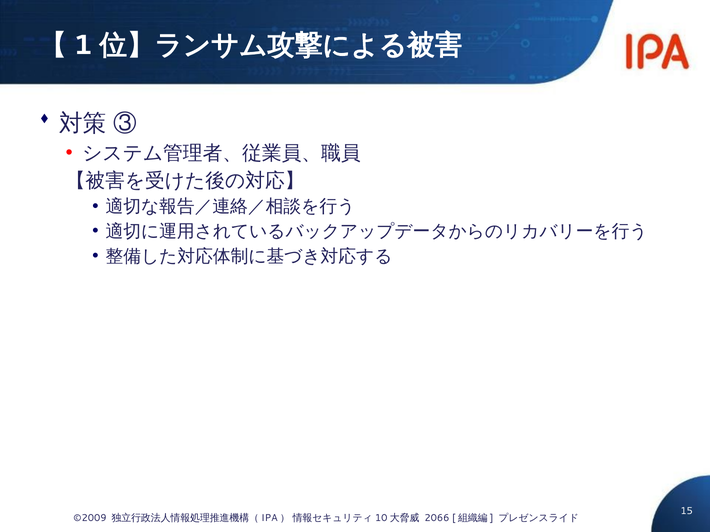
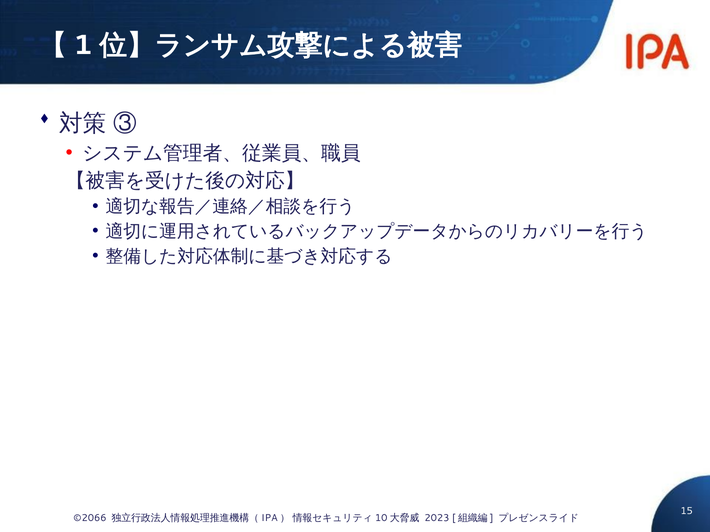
©2009: ©2009 -> ©2066
2066: 2066 -> 2023
